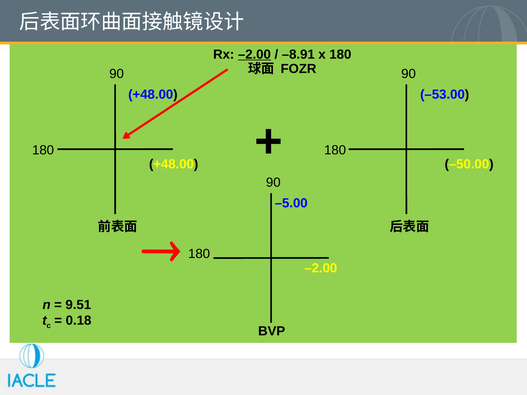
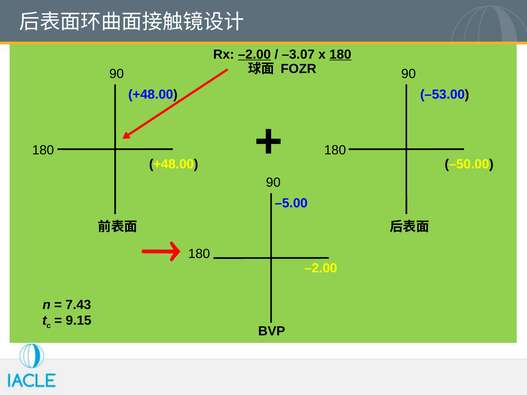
–8.91: –8.91 -> –3.07
180 at (340, 54) underline: none -> present
9.51: 9.51 -> 7.43
0.18: 0.18 -> 9.15
